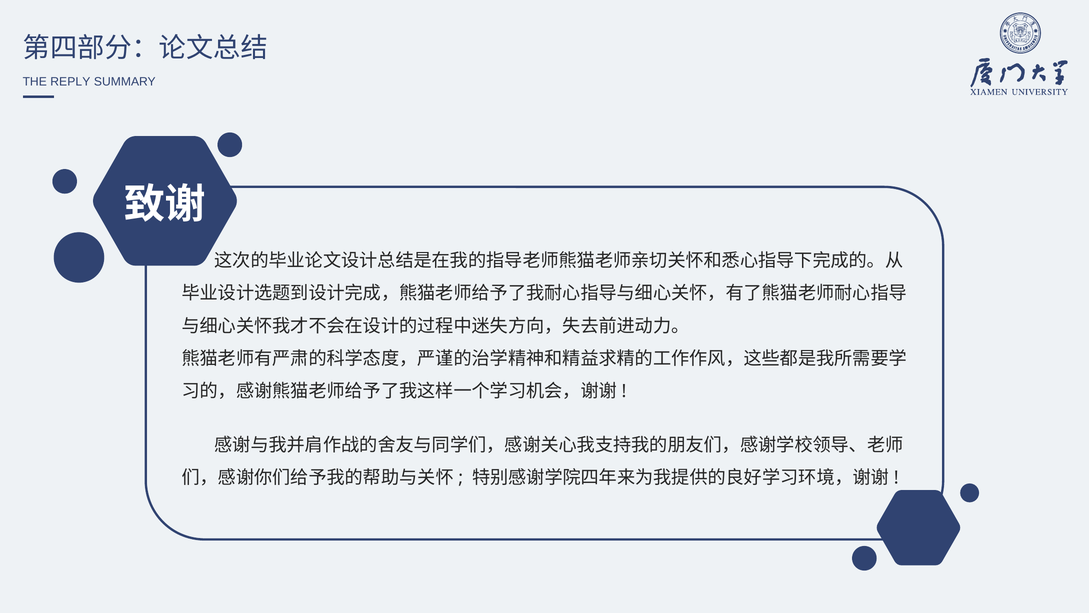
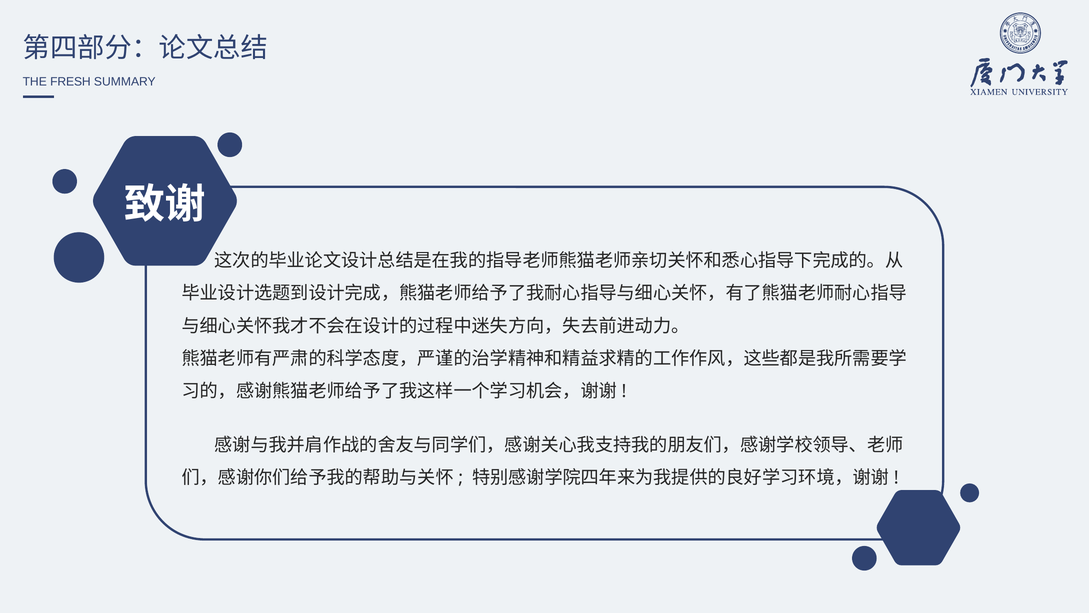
REPLY: REPLY -> FRESH
